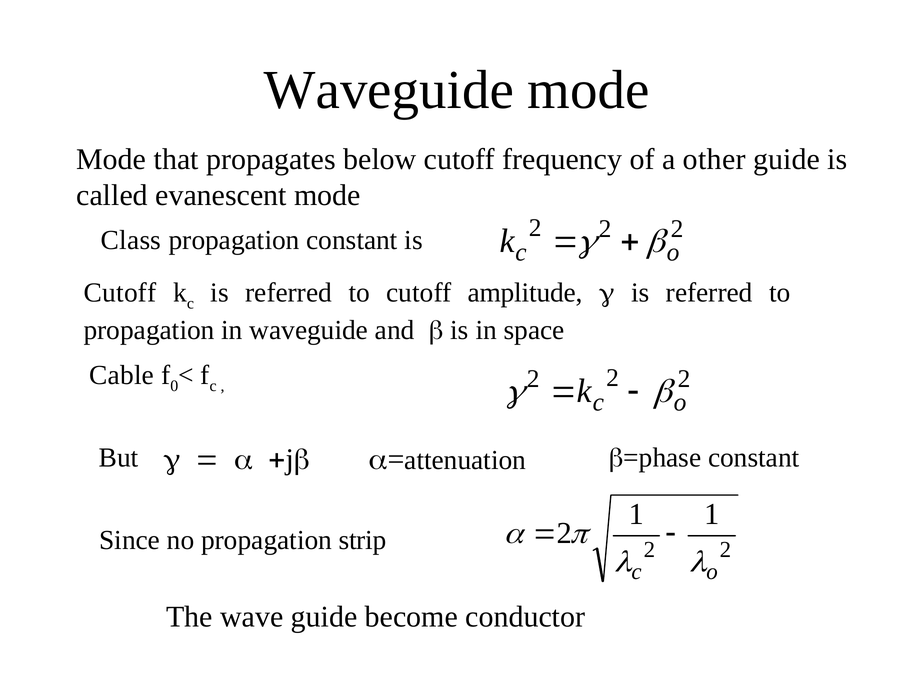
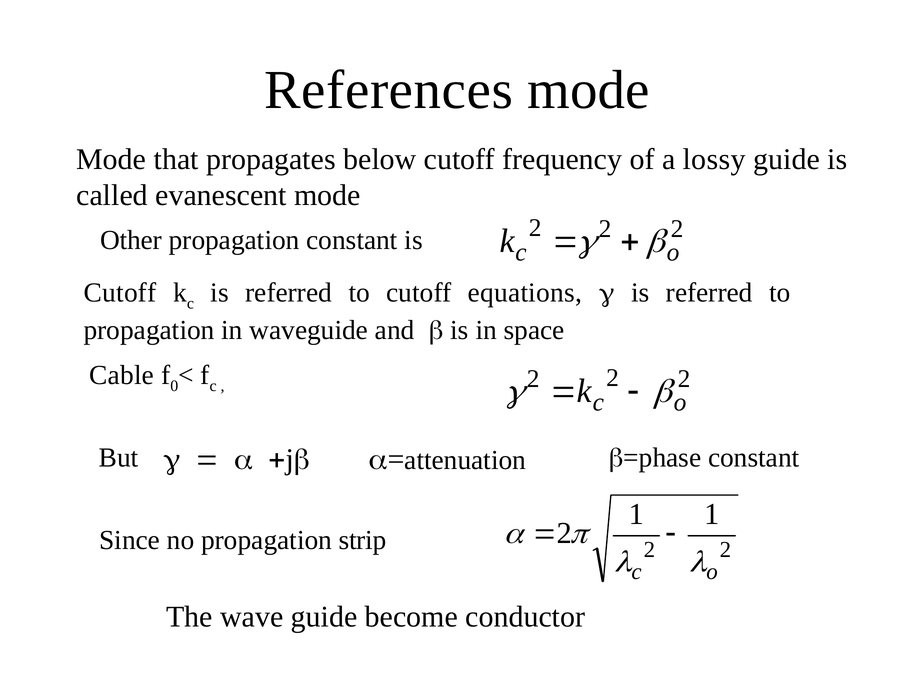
Waveguide at (389, 90): Waveguide -> References
other: other -> lossy
Class: Class -> Other
amplitude: amplitude -> equations
